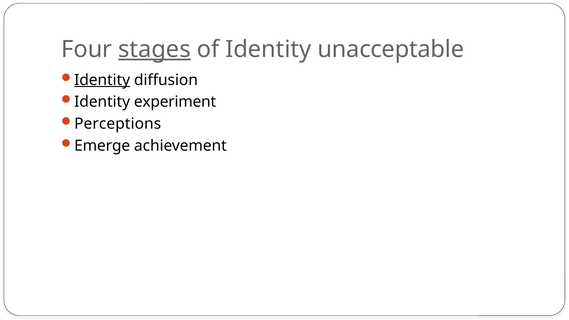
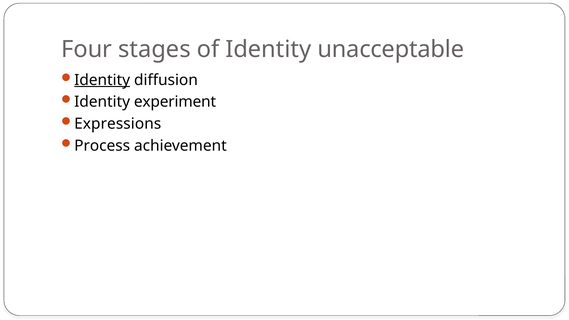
stages underline: present -> none
Perceptions: Perceptions -> Expressions
Emerge: Emerge -> Process
